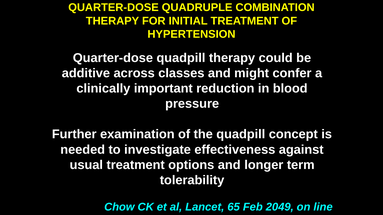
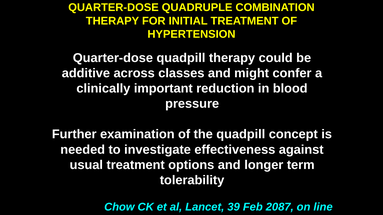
65: 65 -> 39
2049: 2049 -> 2087
